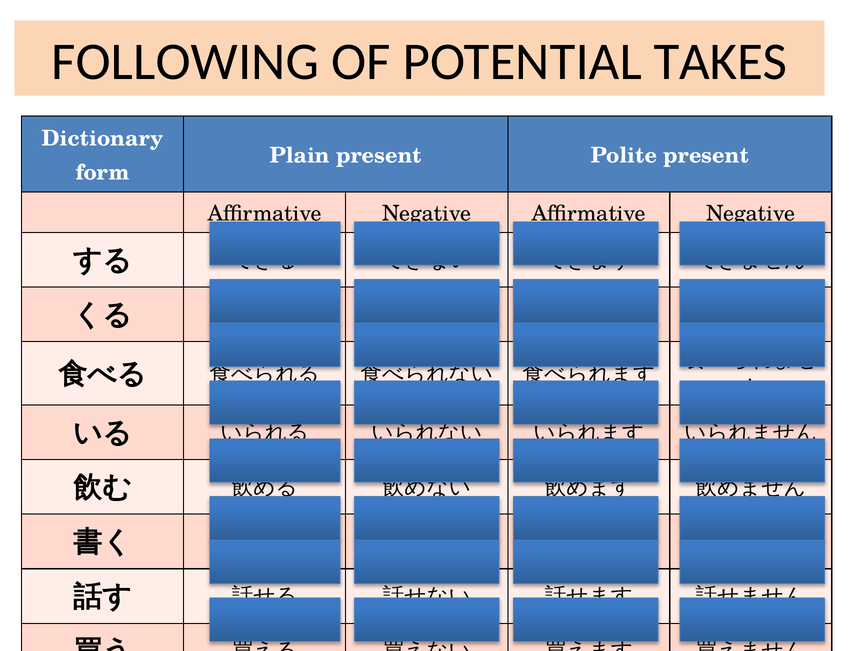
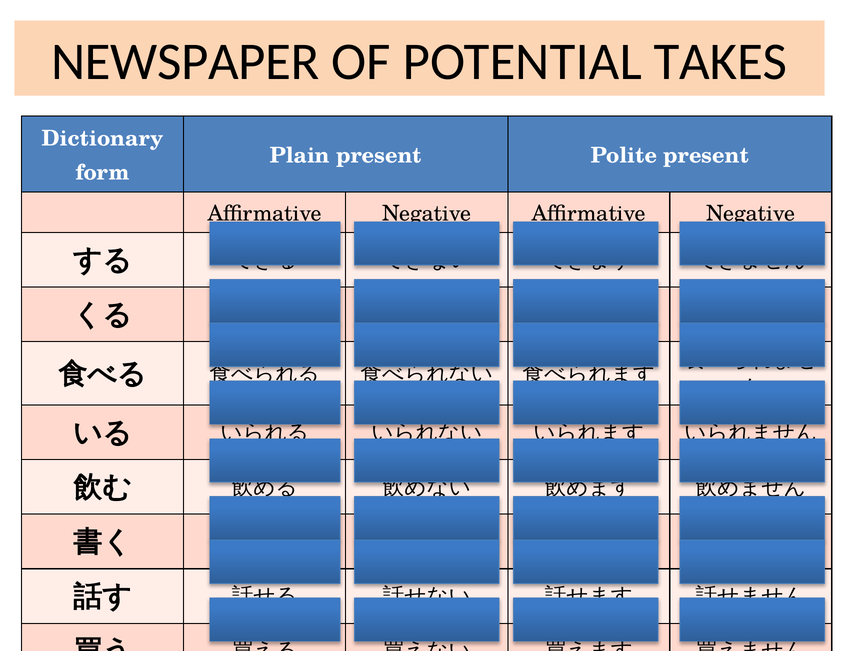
FOLLOWING: FOLLOWING -> NEWSPAPER
